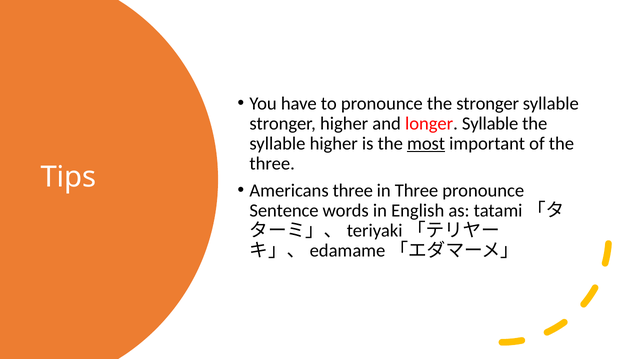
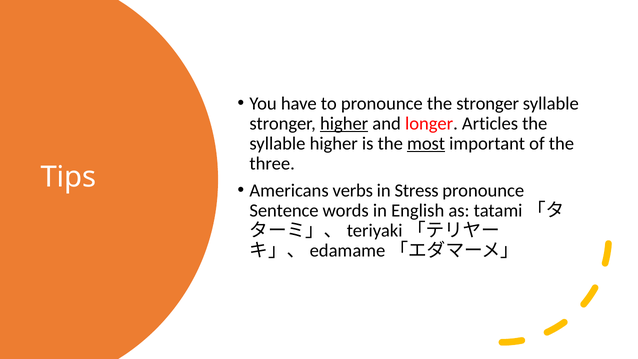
higher at (344, 123) underline: none -> present
longer Syllable: Syllable -> Articles
Americans three: three -> verbs
in Three: Three -> Stress
